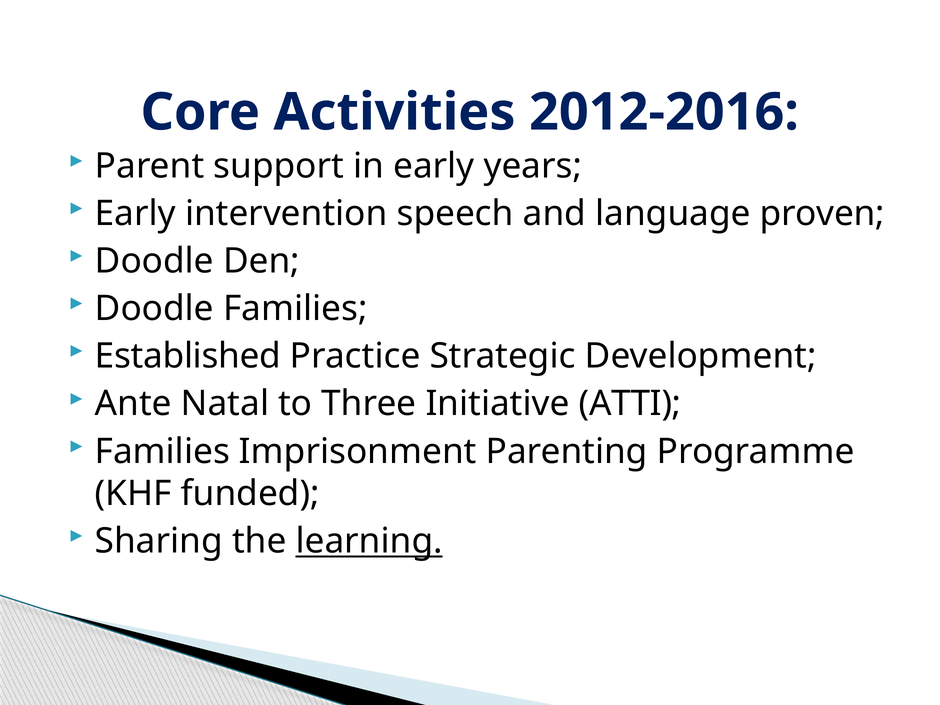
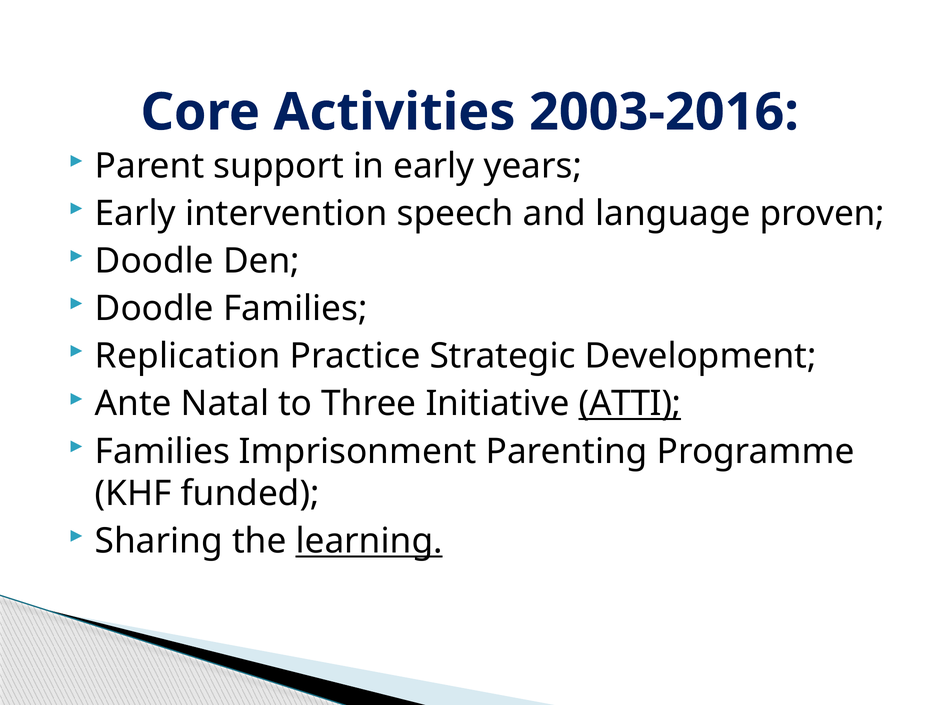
2012-2016: 2012-2016 -> 2003-2016
Established: Established -> Replication
ATTI underline: none -> present
